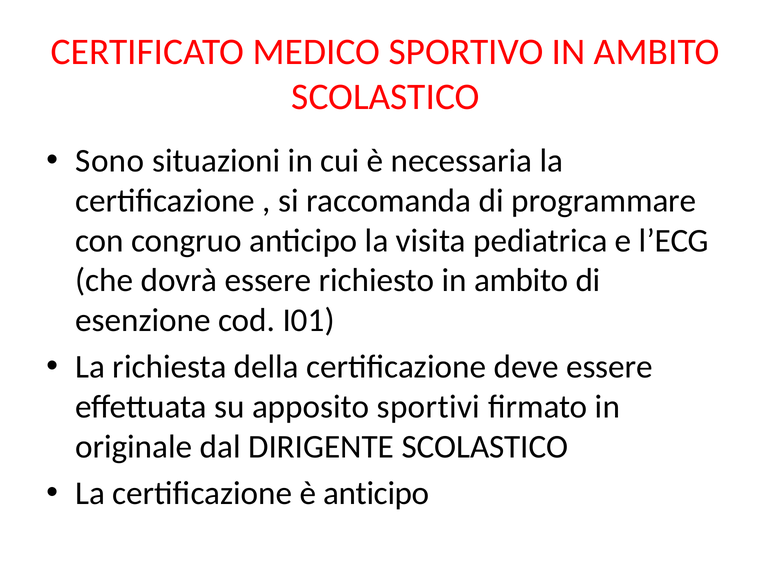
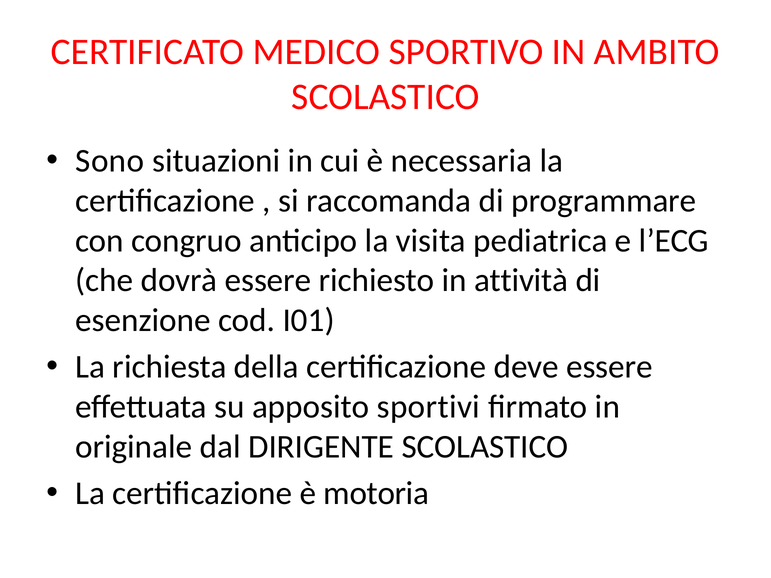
richiesto in ambito: ambito -> attività
è anticipo: anticipo -> motoria
